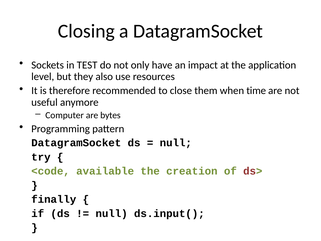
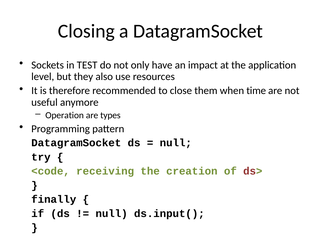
Computer: Computer -> Operation
bytes: bytes -> types
available: available -> receiving
